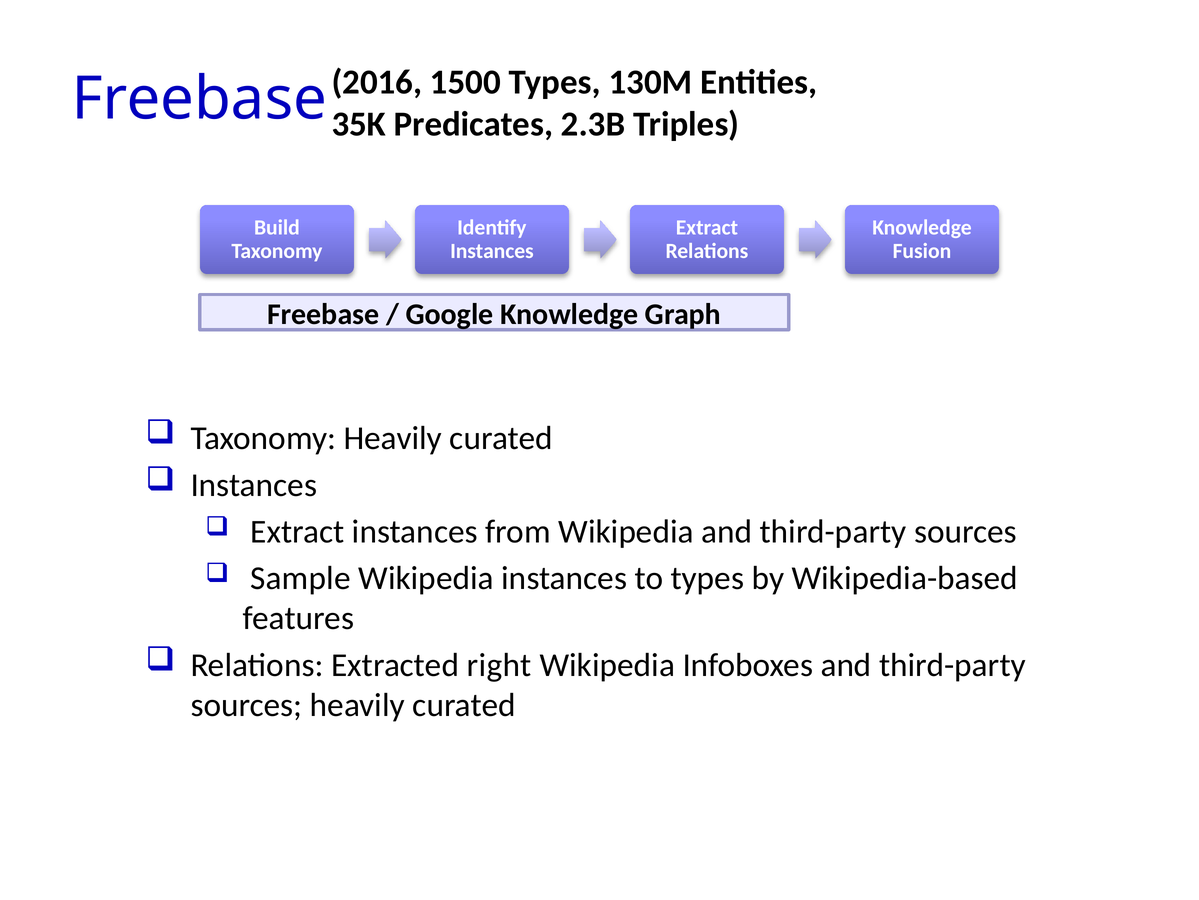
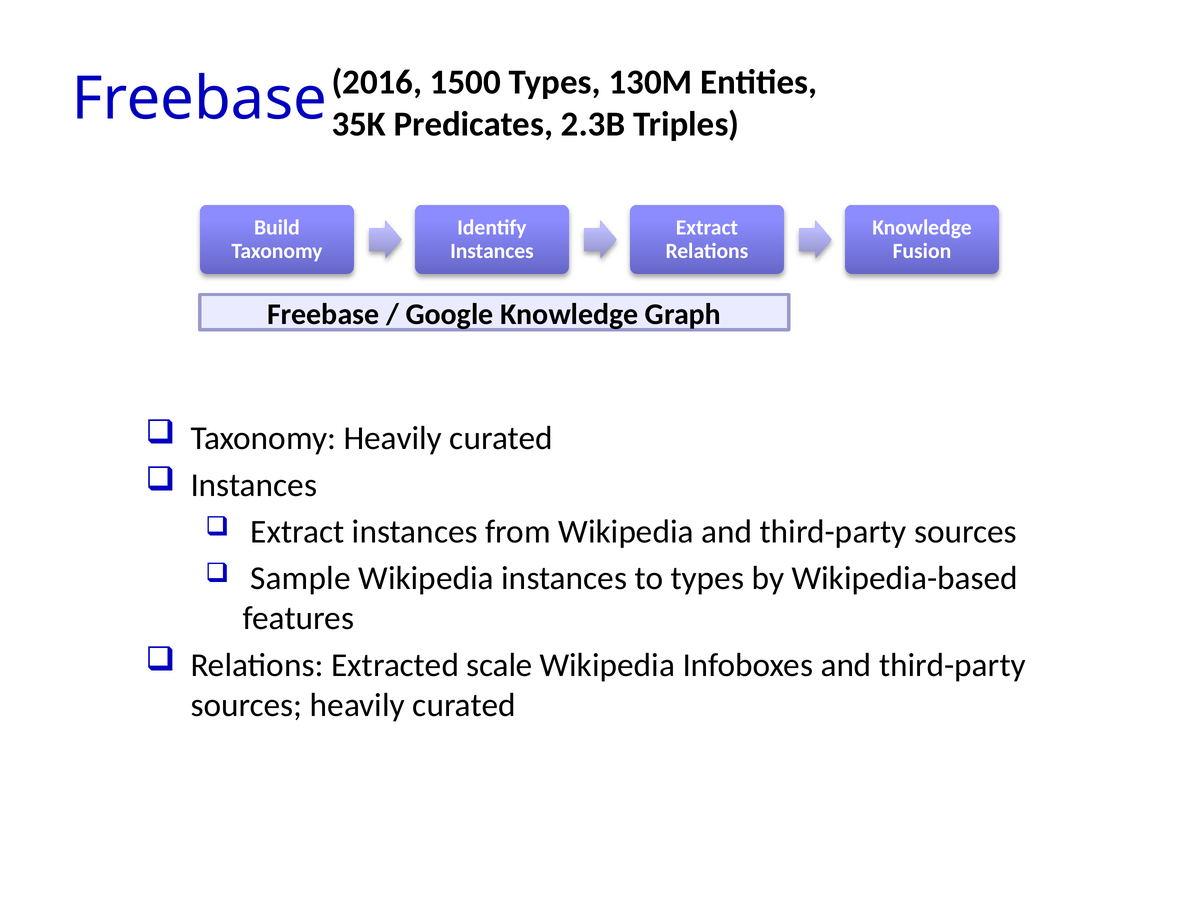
right: right -> scale
